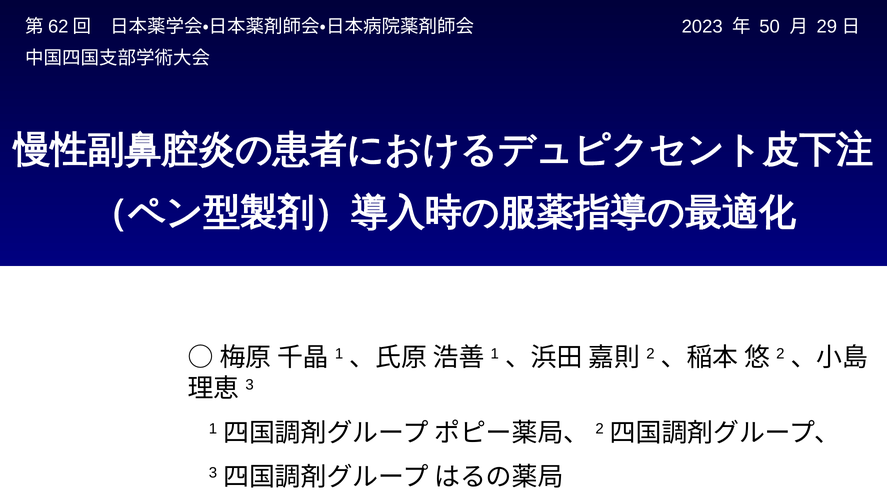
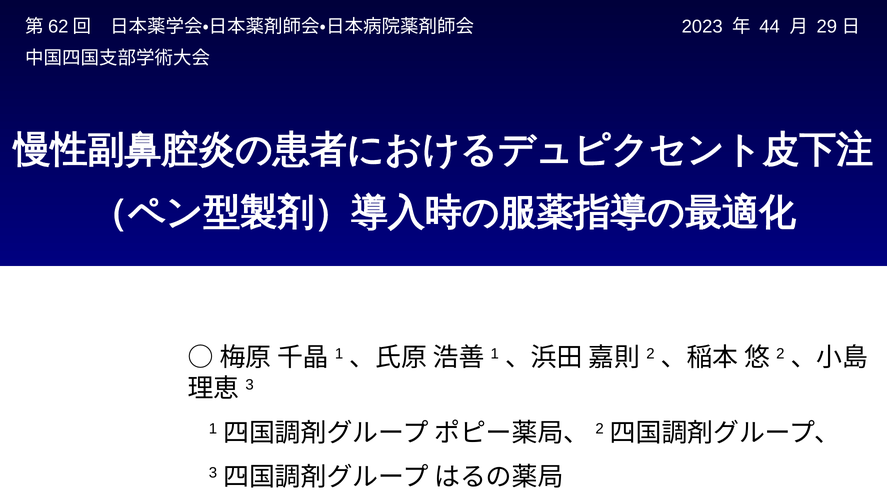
50: 50 -> 44
